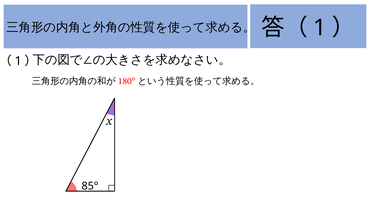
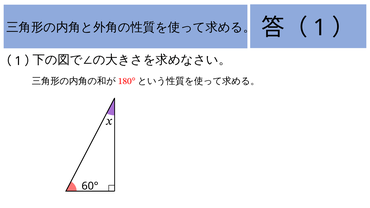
85°: 85° -> 60°
